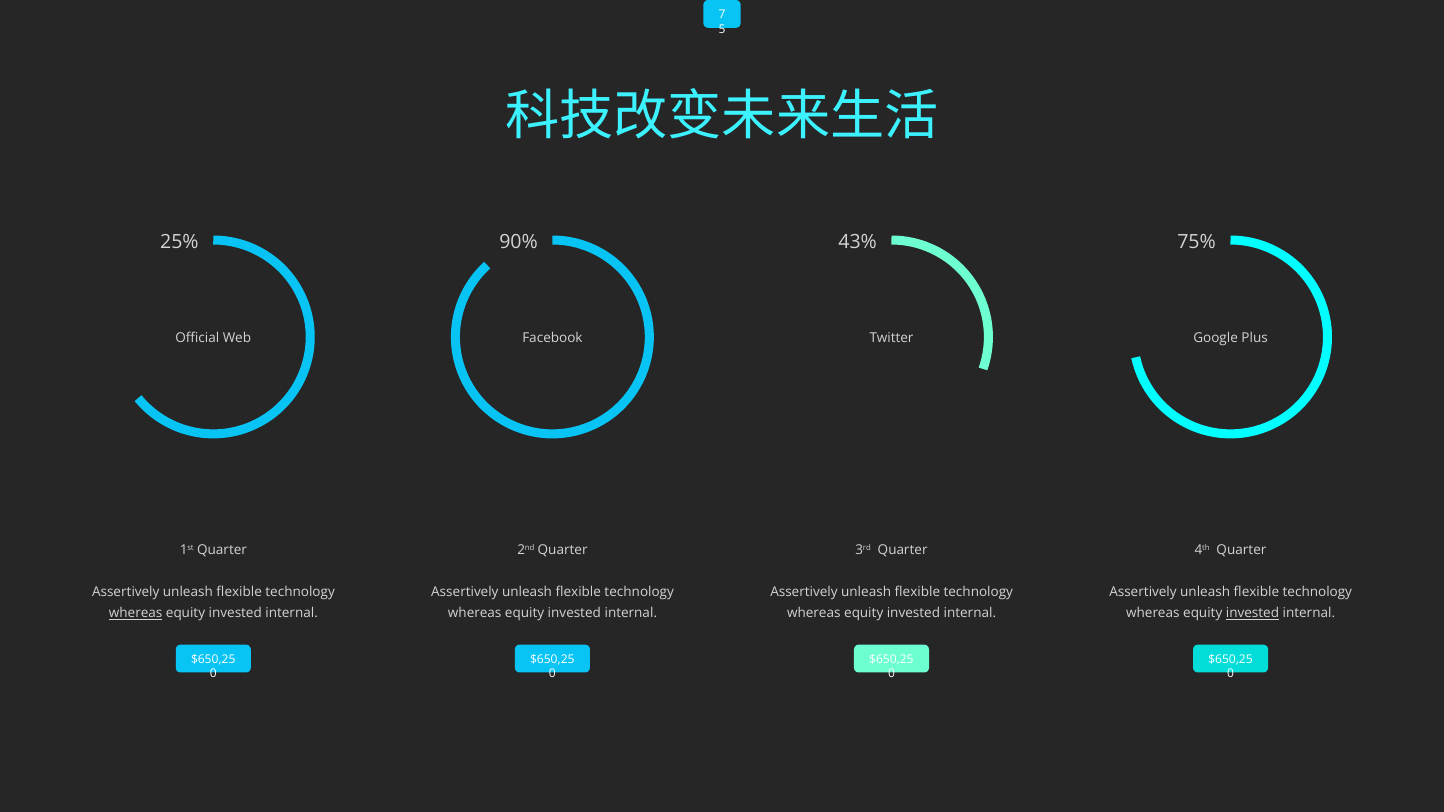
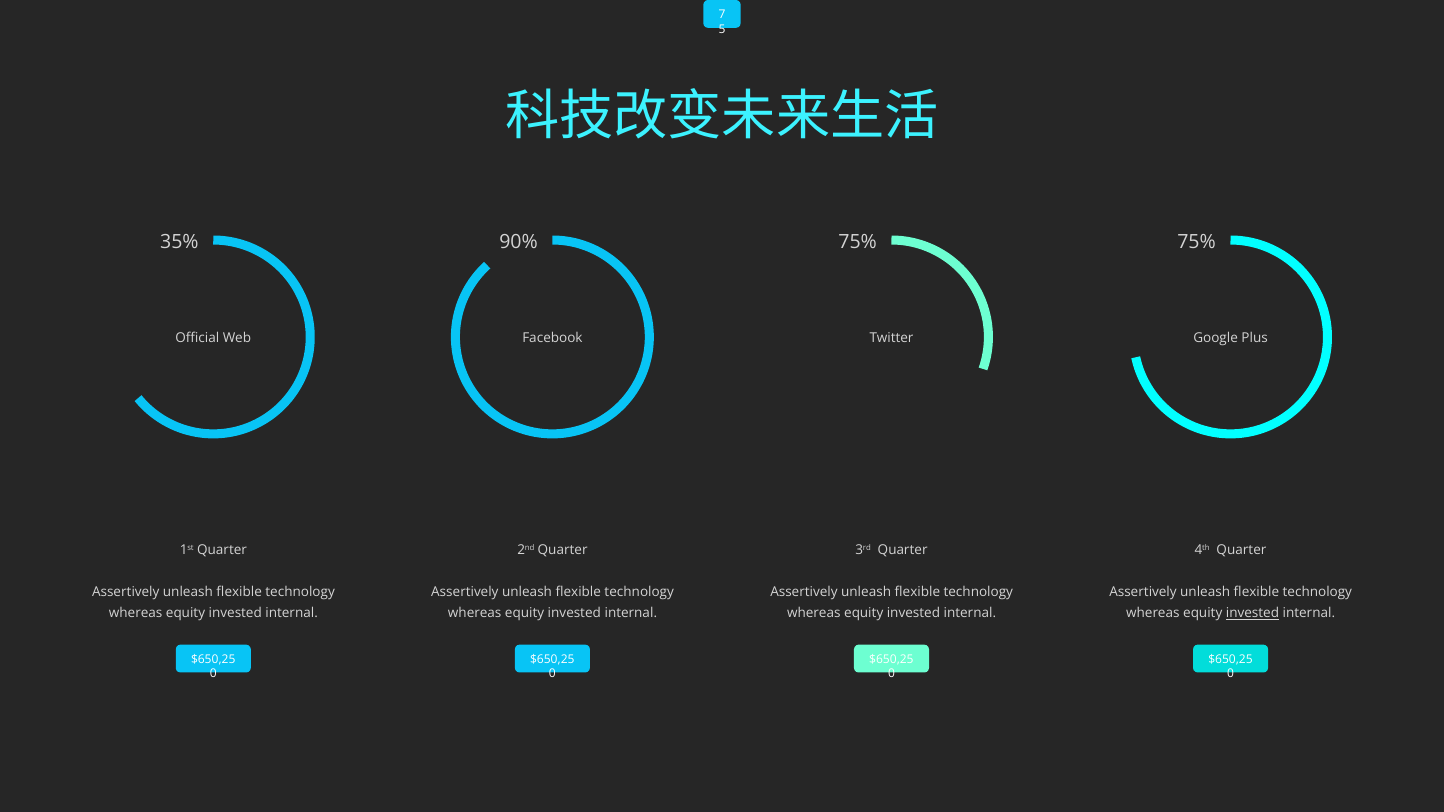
25%: 25% -> 35%
43% at (858, 242): 43% -> 75%
whereas at (136, 614) underline: present -> none
